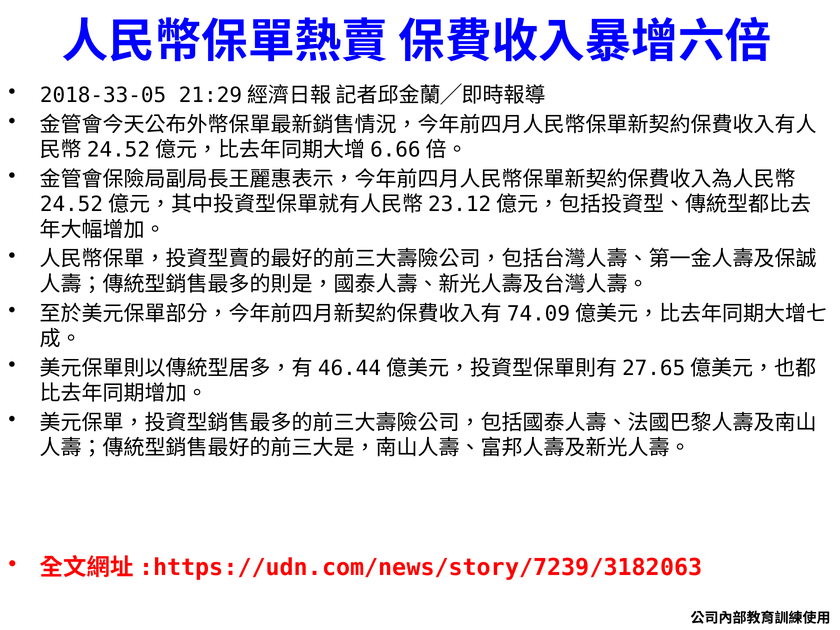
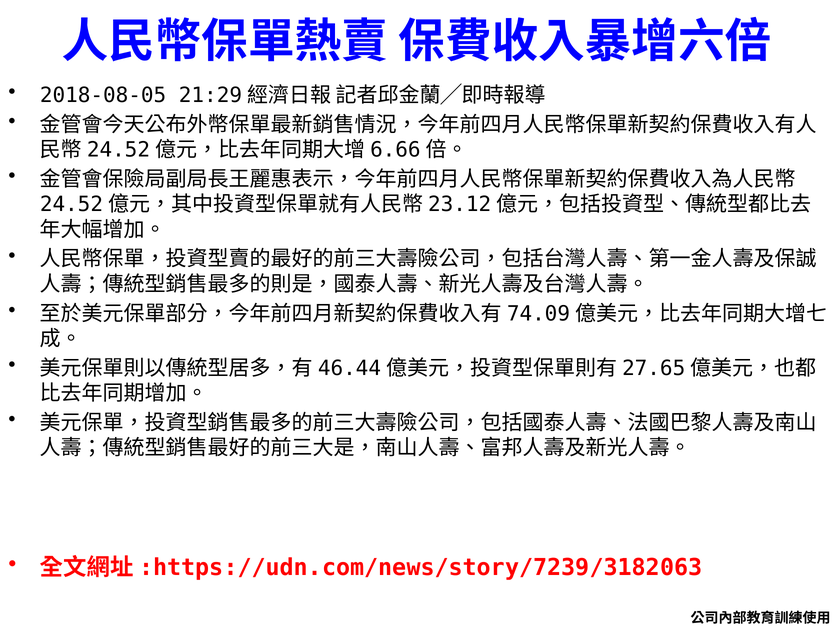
2018-33-05: 2018-33-05 -> 2018-08-05
